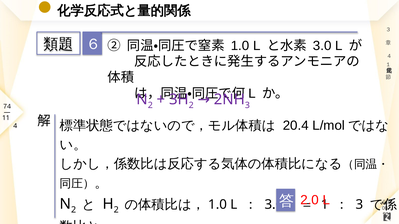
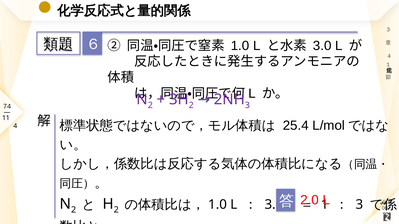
20.4: 20.4 -> 25.4
